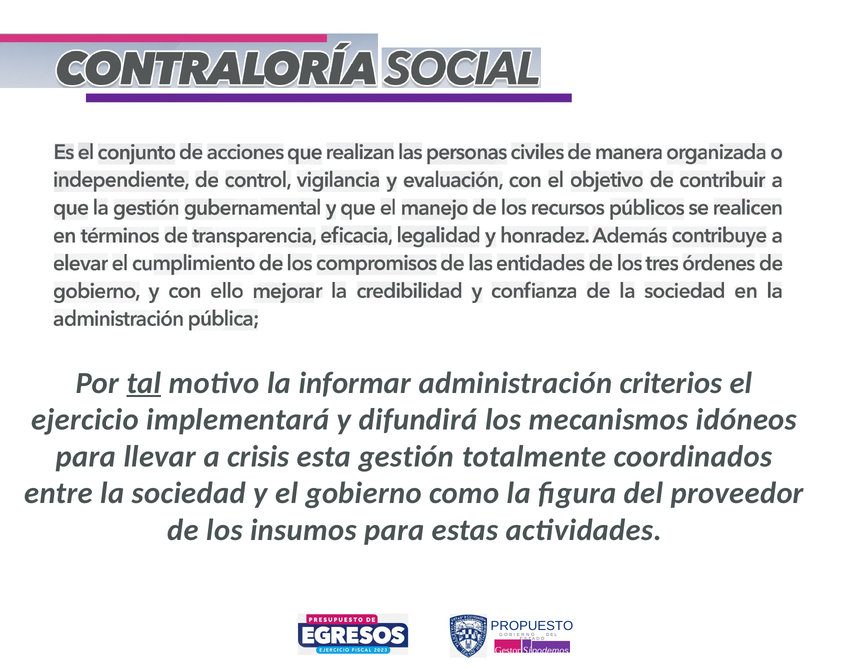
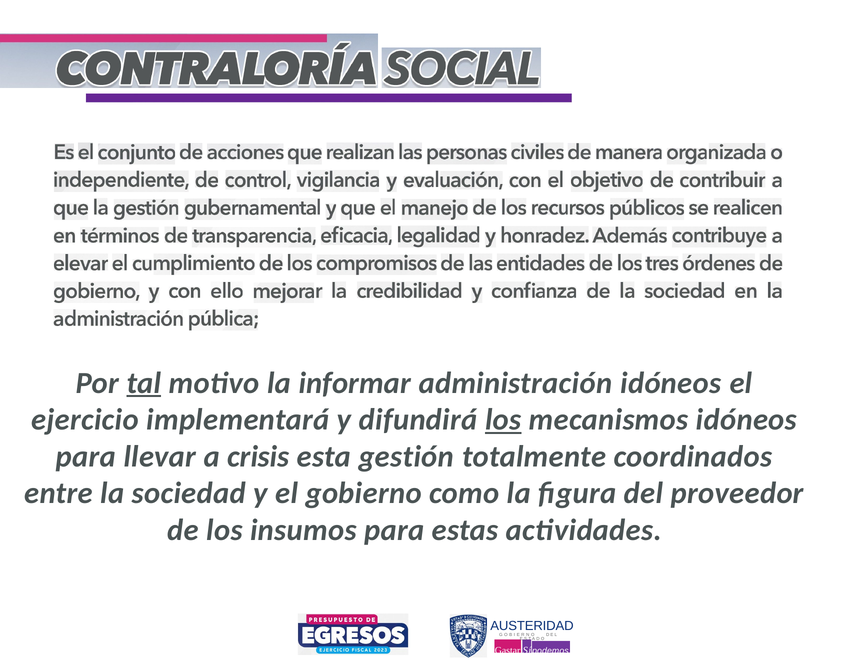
administración criterios: criterios -> idóneos
los at (503, 420) underline: none -> present
PROPUESTO: PROPUESTO -> AUSTERIDAD
Gestor: Gestor -> Gastar
